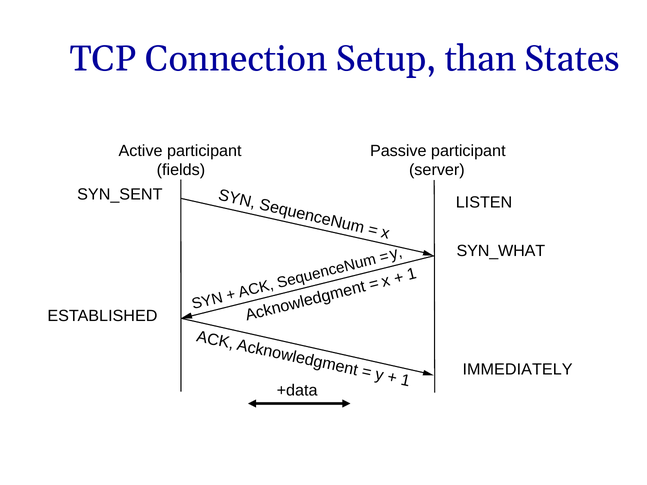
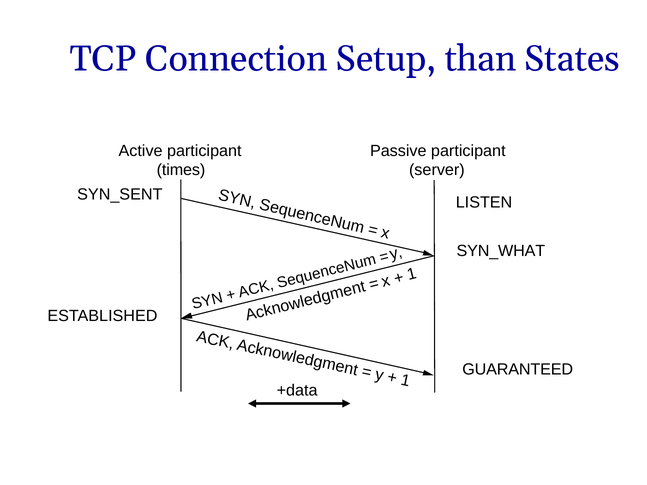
fields: fields -> times
IMMEDIATELY: IMMEDIATELY -> GUARANTEED
